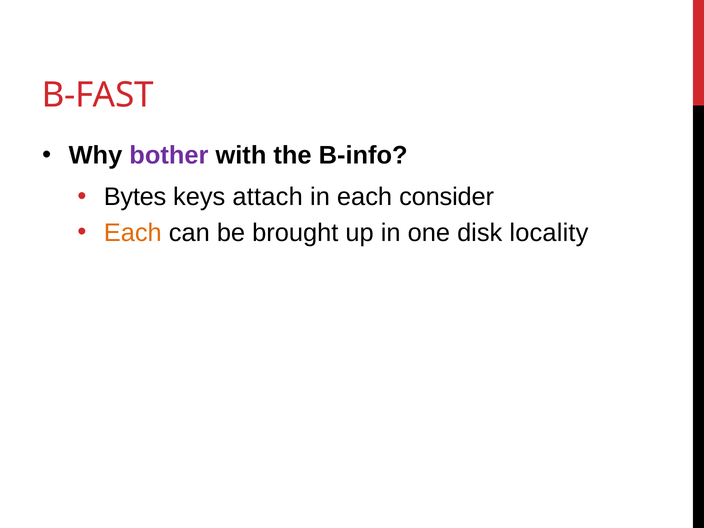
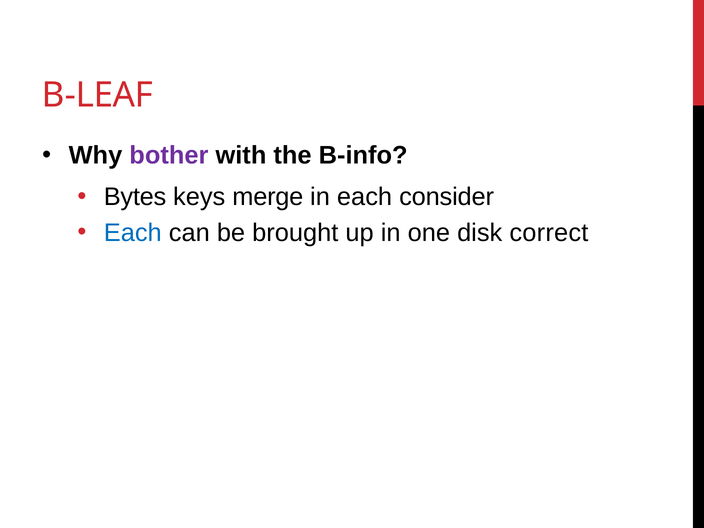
B-FAST: B-FAST -> B-LEAF
attach: attach -> merge
Each at (133, 233) colour: orange -> blue
locality: locality -> correct
